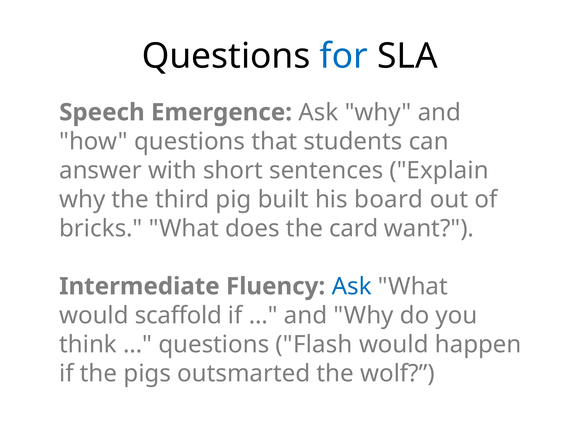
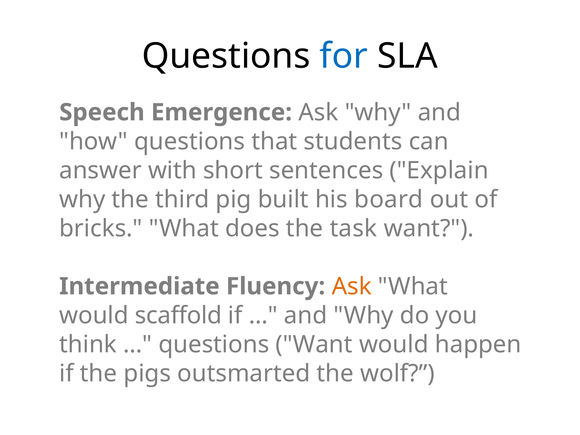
card: card -> task
Ask at (352, 286) colour: blue -> orange
questions Flash: Flash -> Want
